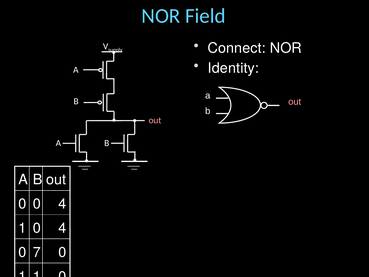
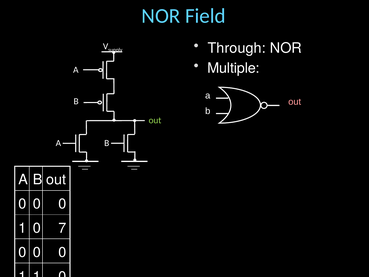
Connect: Connect -> Through
Identity: Identity -> Multiple
out at (155, 120) colour: pink -> light green
4 at (62, 204): 4 -> 0
1 0 4: 4 -> 7
7 at (37, 252): 7 -> 0
